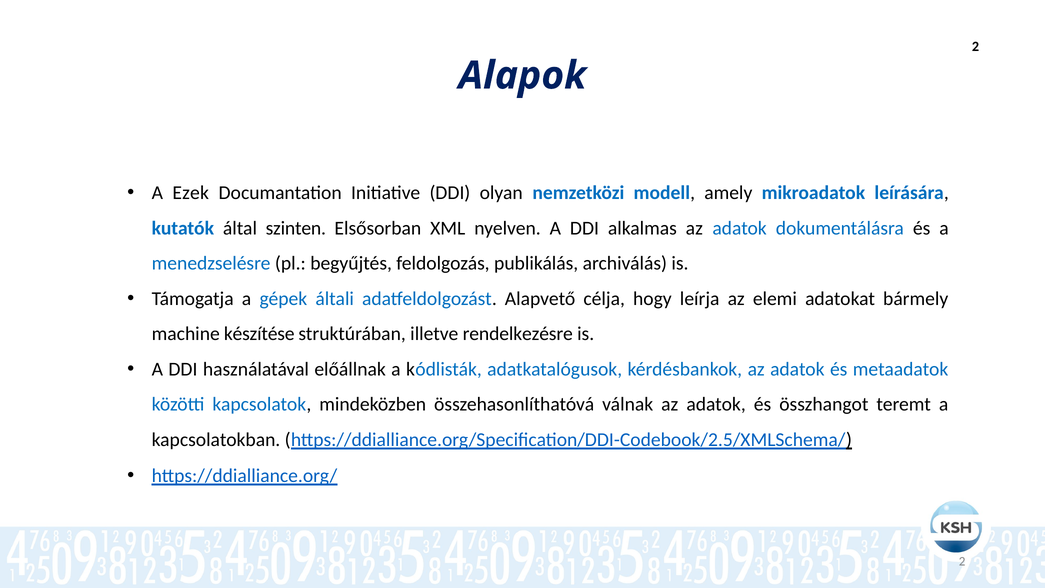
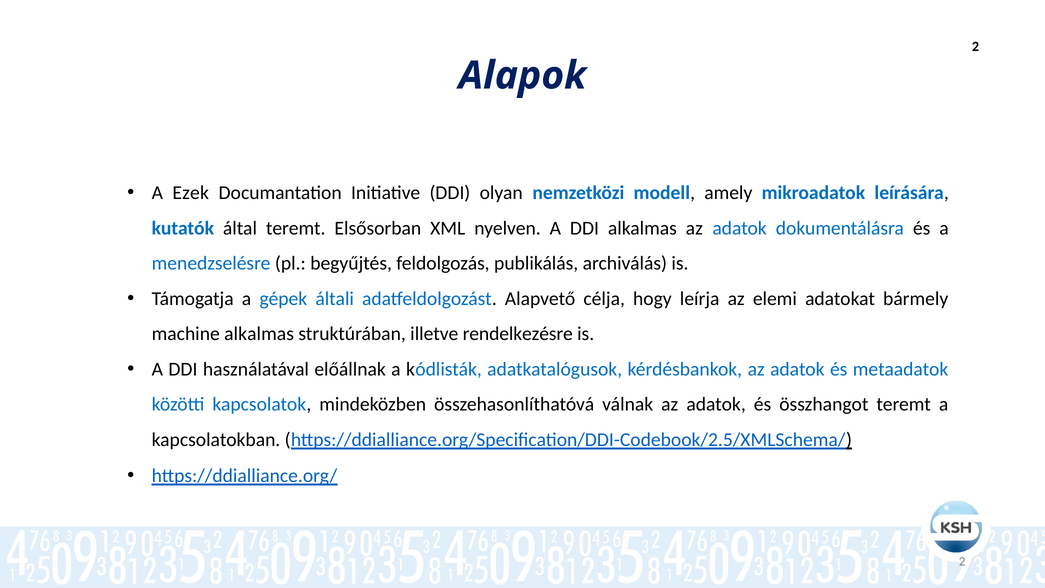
által szinten: szinten -> teremt
machine készítése: készítése -> alkalmas
